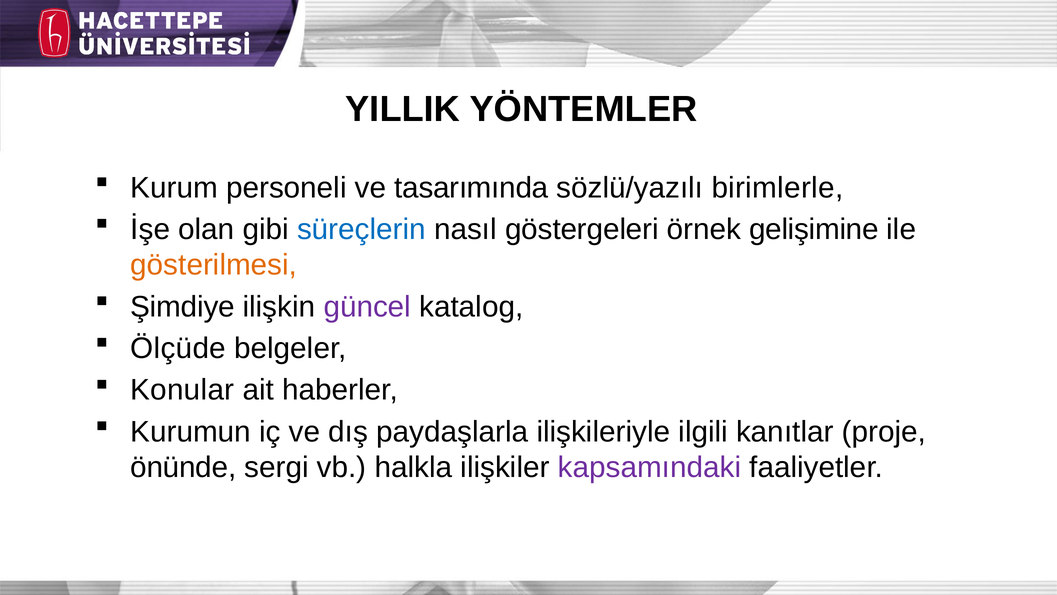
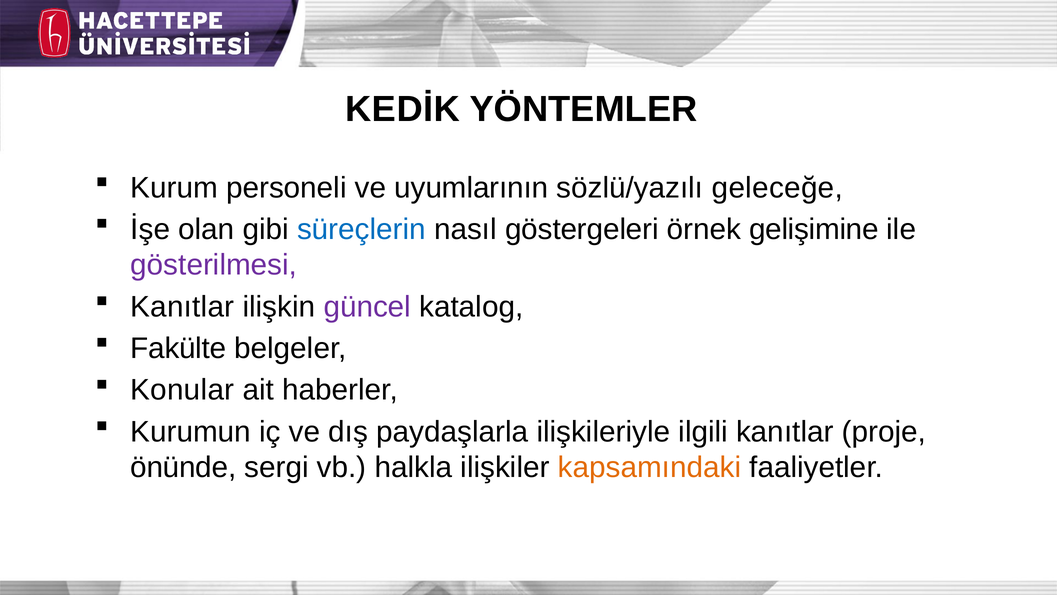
YILLIK: YILLIK -> KEDİK
tasarımında: tasarımında -> uyumlarının
birimlerle: birimlerle -> geleceğe
gösterilmesi colour: orange -> purple
Şimdiye at (183, 307): Şimdiye -> Kanıtlar
Ölçüde: Ölçüde -> Fakülte
kapsamındaki colour: purple -> orange
